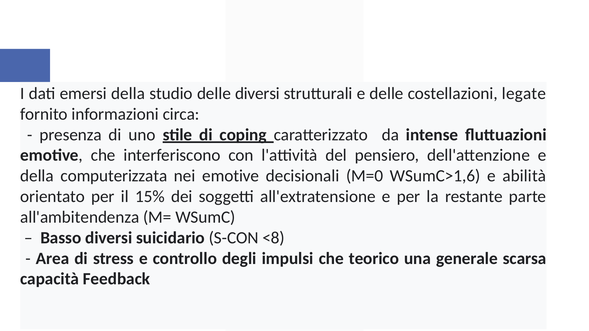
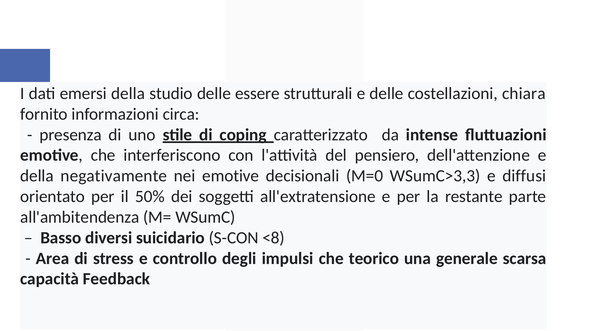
delle diversi: diversi -> essere
legate: legate -> chiara
computerizzata: computerizzata -> negativamente
WSumC>1,6: WSumC>1,6 -> WSumC>3,3
abilità: abilità -> diffusi
15%: 15% -> 50%
